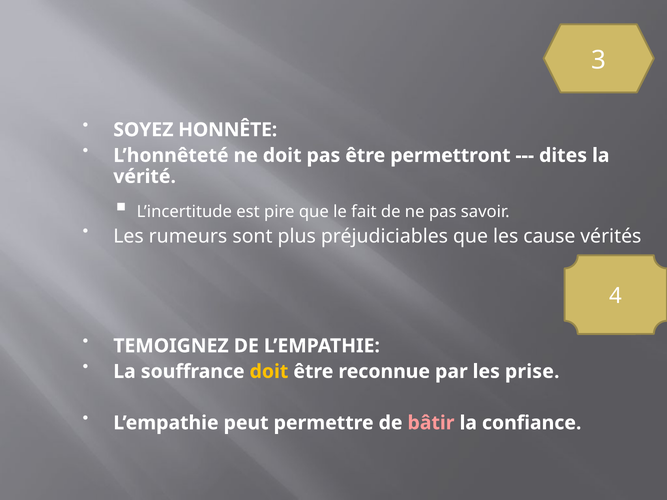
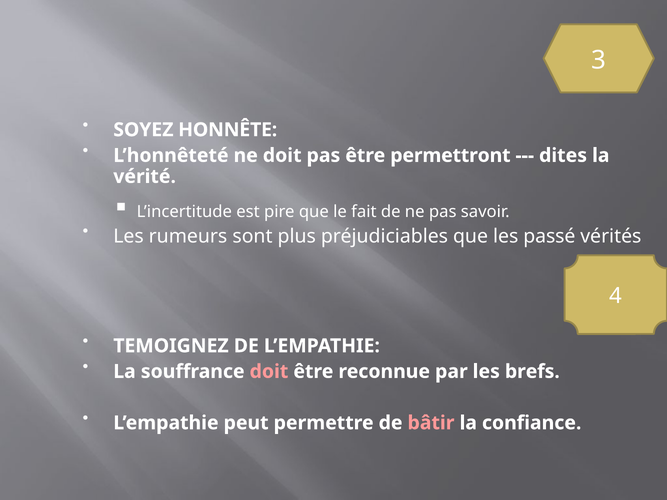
cause: cause -> passé
doit at (269, 372) colour: yellow -> pink
prise: prise -> brefs
